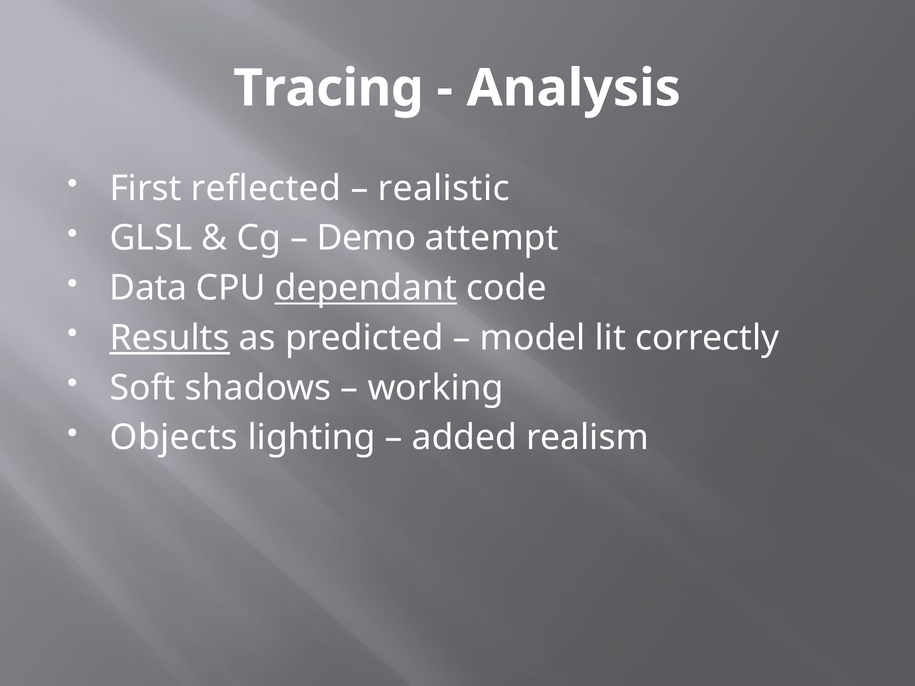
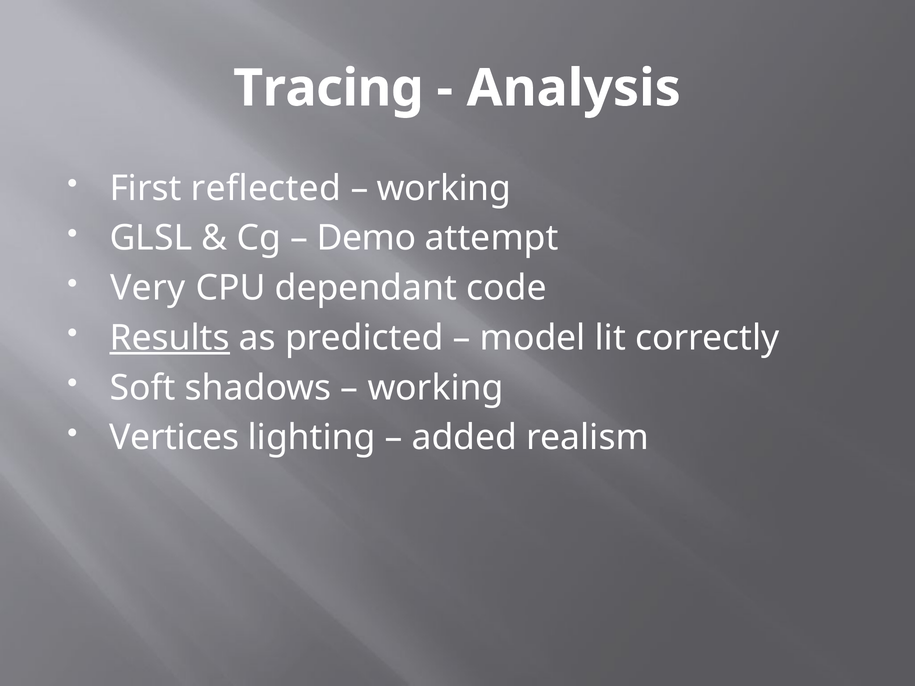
realistic at (444, 188): realistic -> working
Data: Data -> Very
dependant underline: present -> none
Objects: Objects -> Vertices
